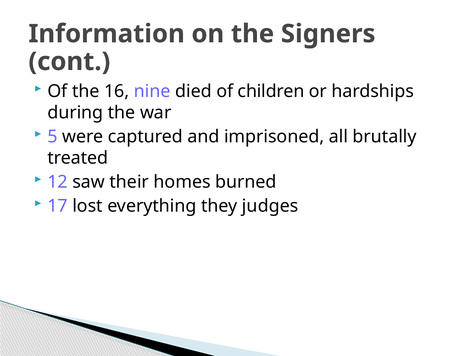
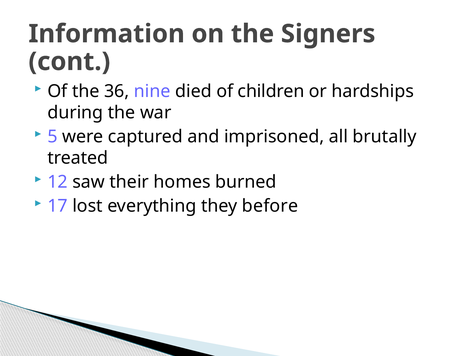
16: 16 -> 36
judges: judges -> before
